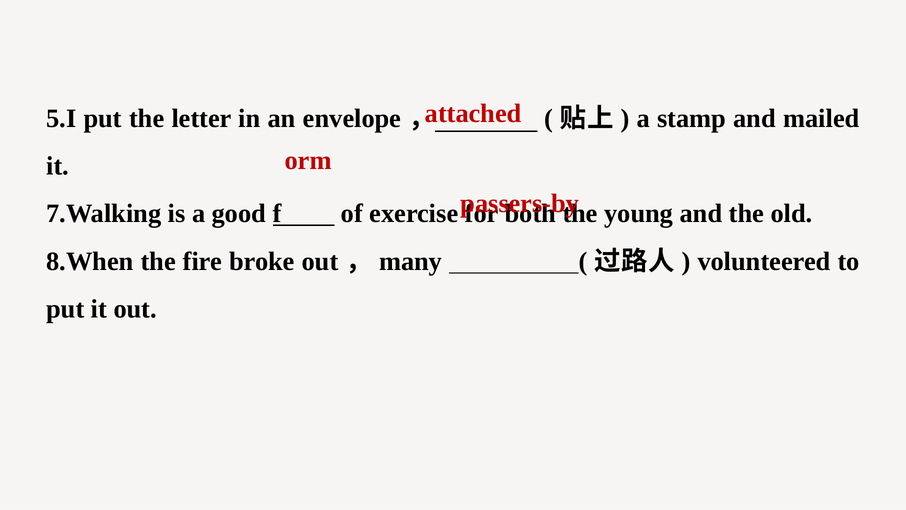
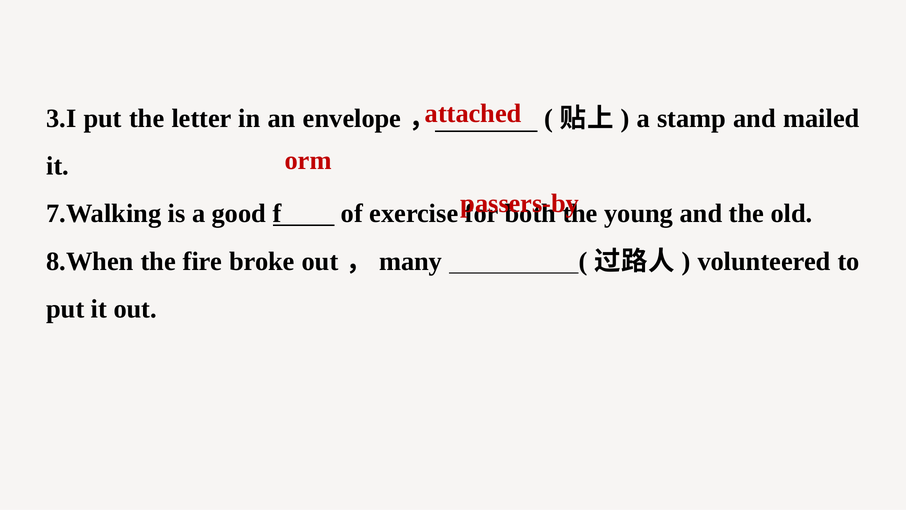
5.I: 5.I -> 3.I
